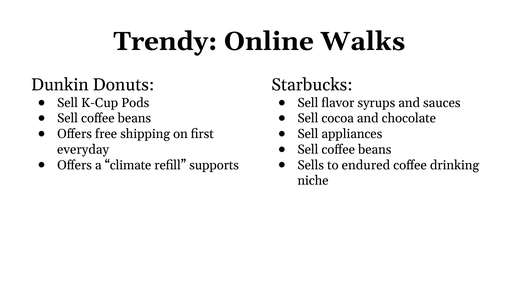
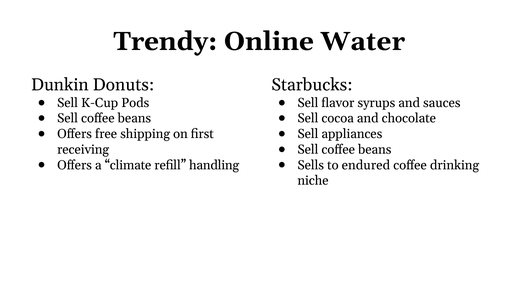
Walks: Walks -> Water
everyday: everyday -> receiving
supports: supports -> handling
